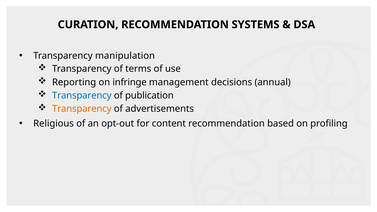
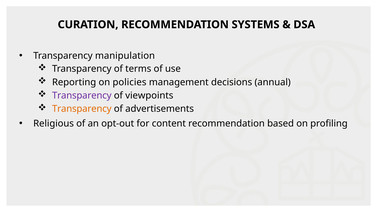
infringe: infringe -> policies
Transparency at (82, 96) colour: blue -> purple
publication: publication -> viewpoints
